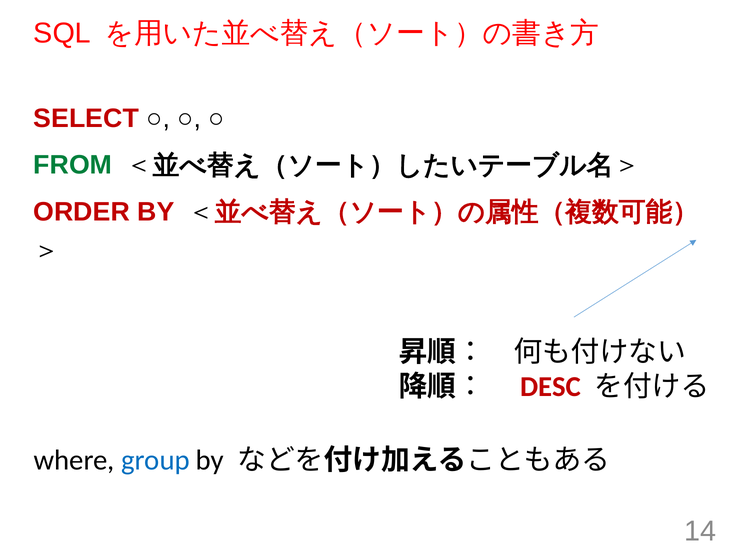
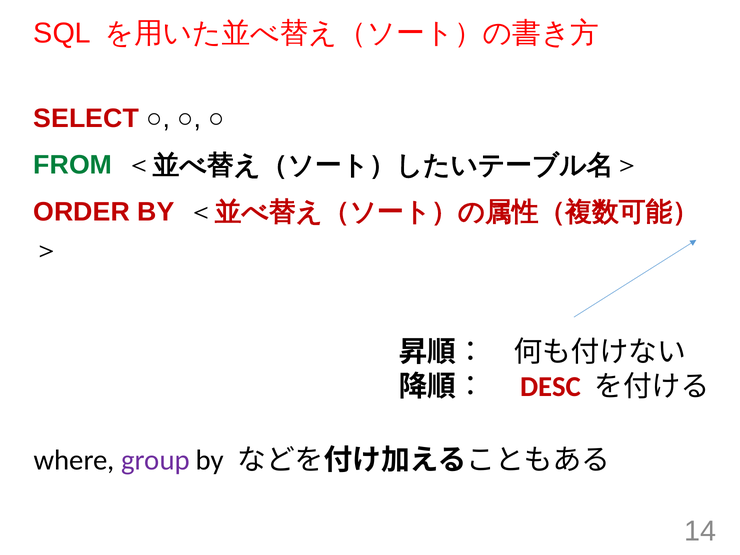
group colour: blue -> purple
